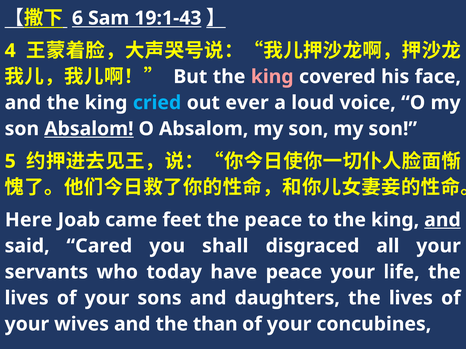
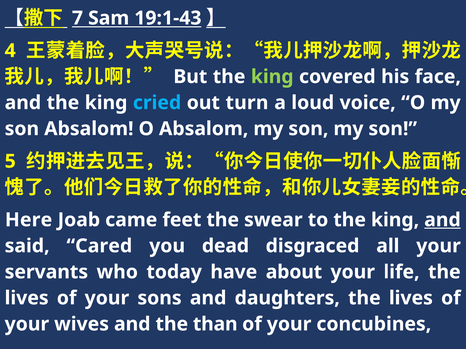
6: 6 -> 7
king at (272, 77) colour: pink -> light green
ever: ever -> turn
Absalom at (89, 129) underline: present -> none
the peace: peace -> swear
shall: shall -> dead
have peace: peace -> about
